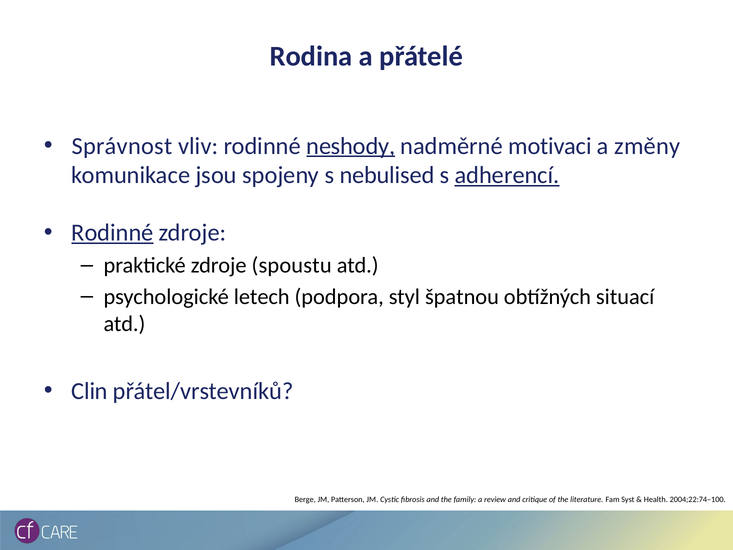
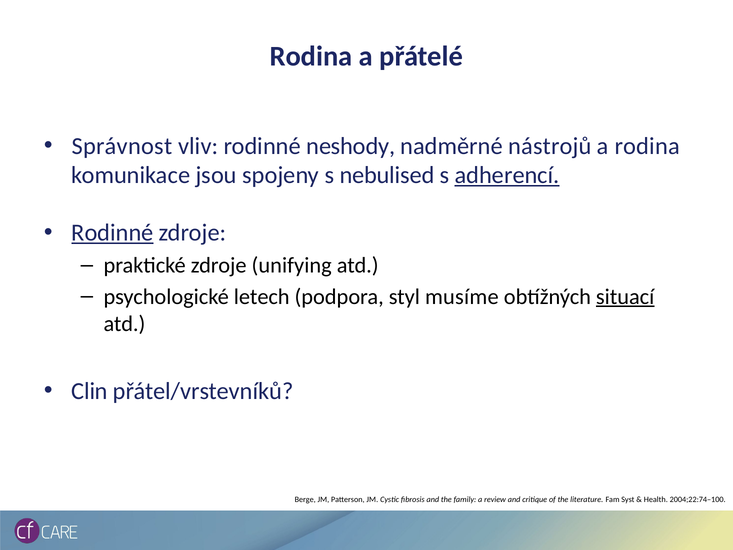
neshody underline: present -> none
motivaci: motivaci -> nástrojů
a změny: změny -> rodina
spoustu: spoustu -> unifying
špatnou: špatnou -> musíme
situací underline: none -> present
